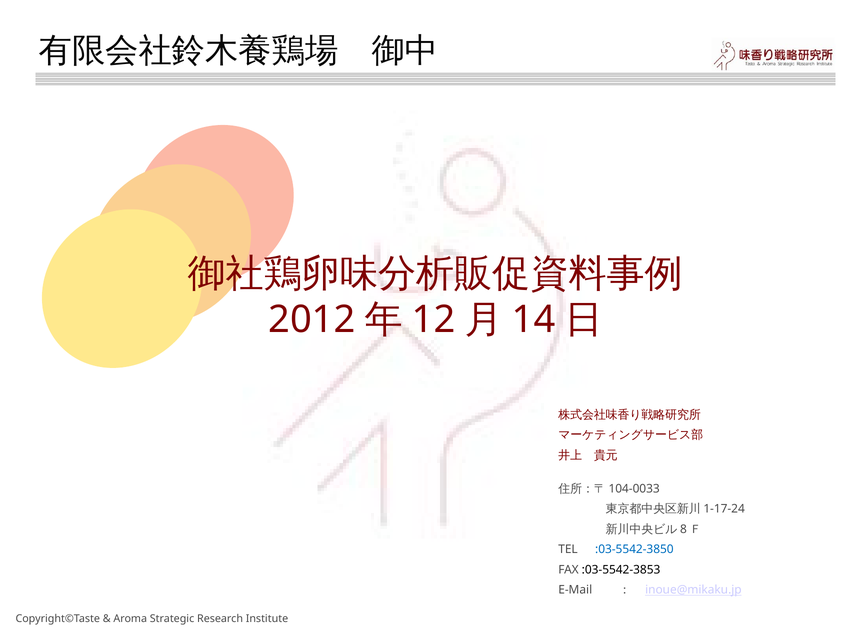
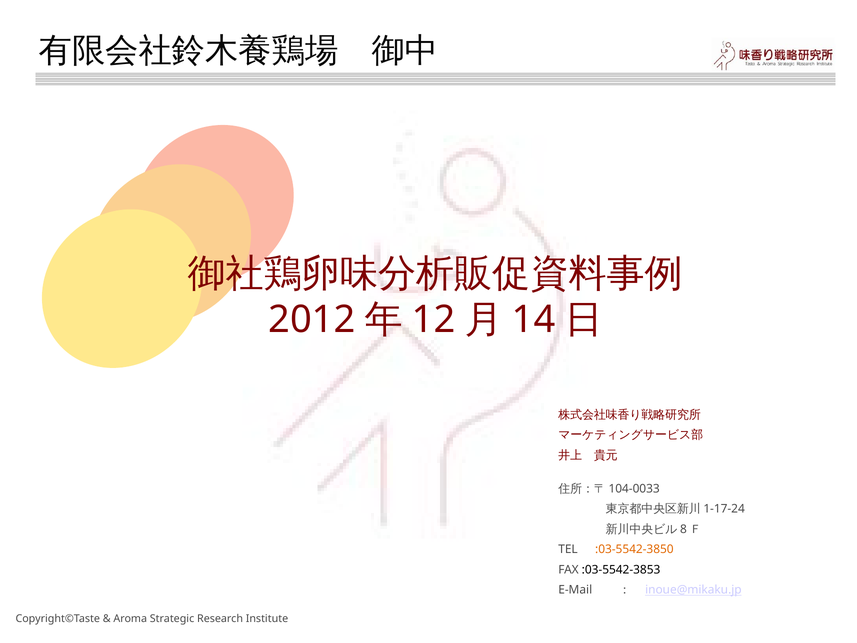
:03-5542-3850 colour: blue -> orange
